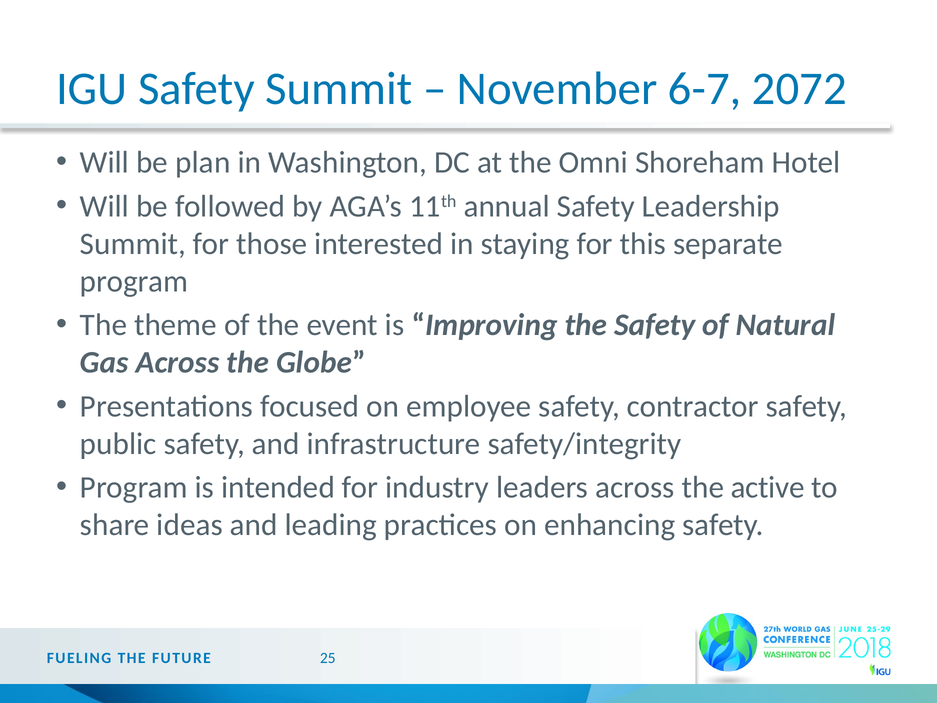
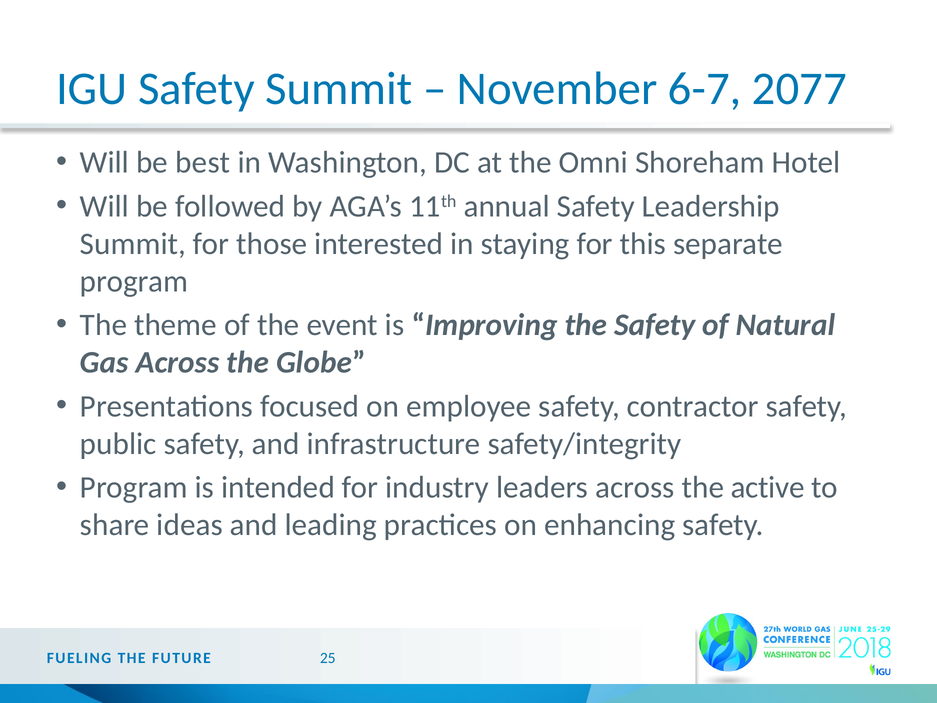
2072: 2072 -> 2077
plan: plan -> best
